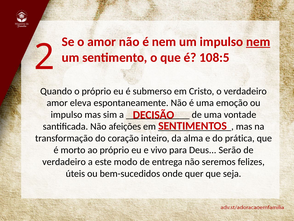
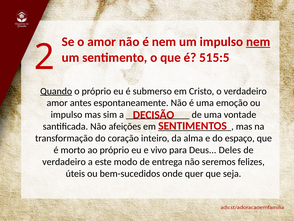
108:5: 108:5 -> 515:5
Quando underline: none -> present
eleva: eleva -> antes
prática: prática -> espaço
Serão: Serão -> Deles
